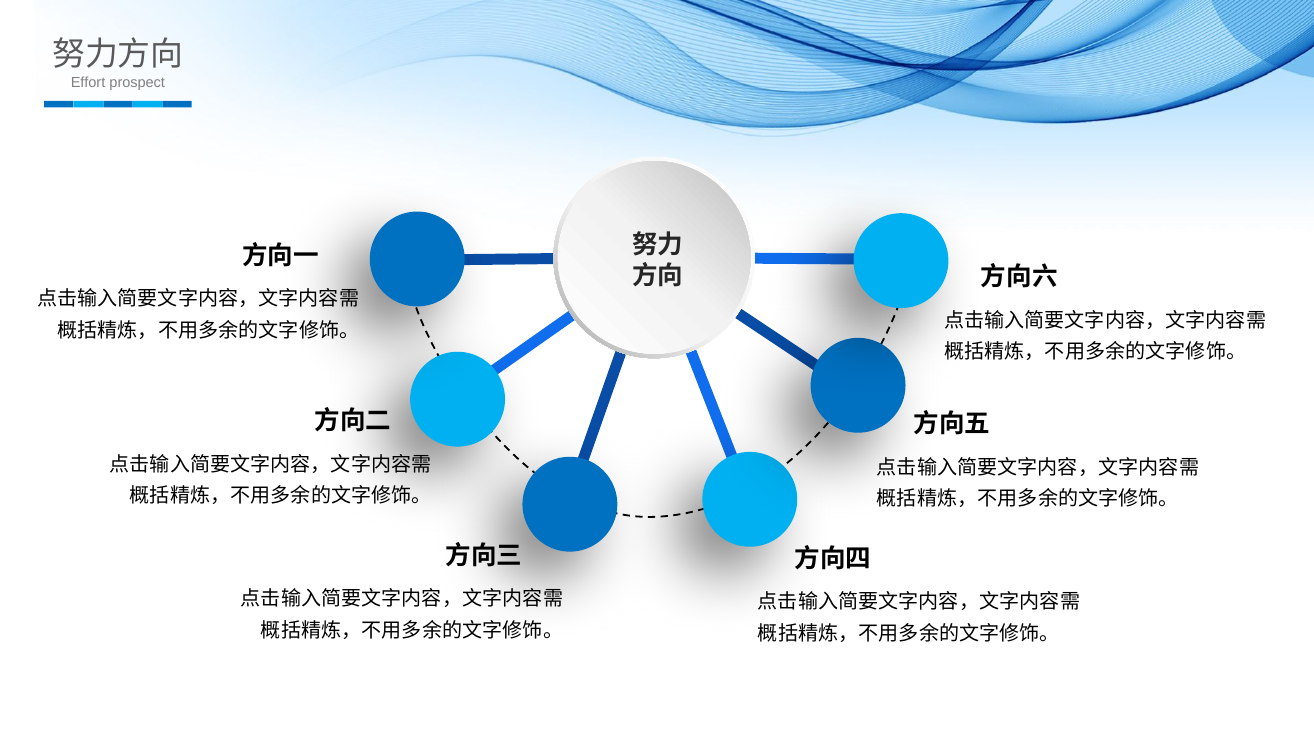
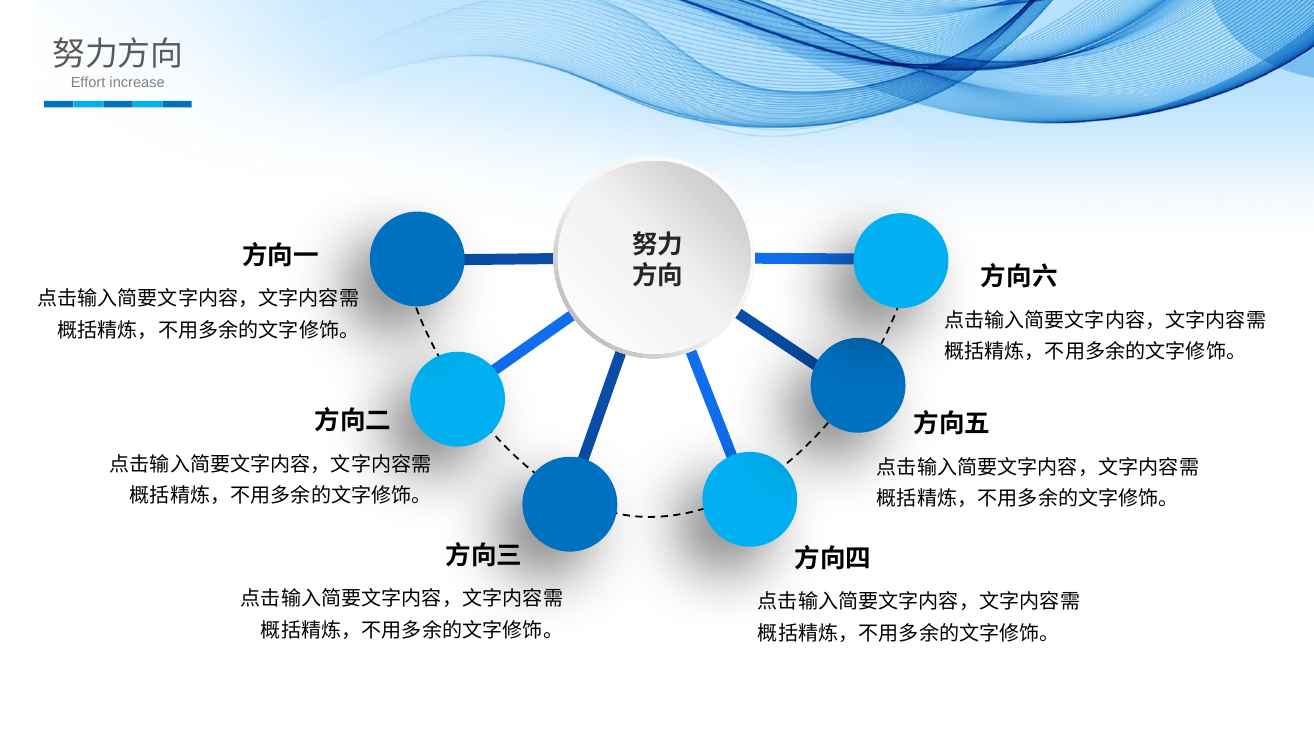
prospect: prospect -> increase
